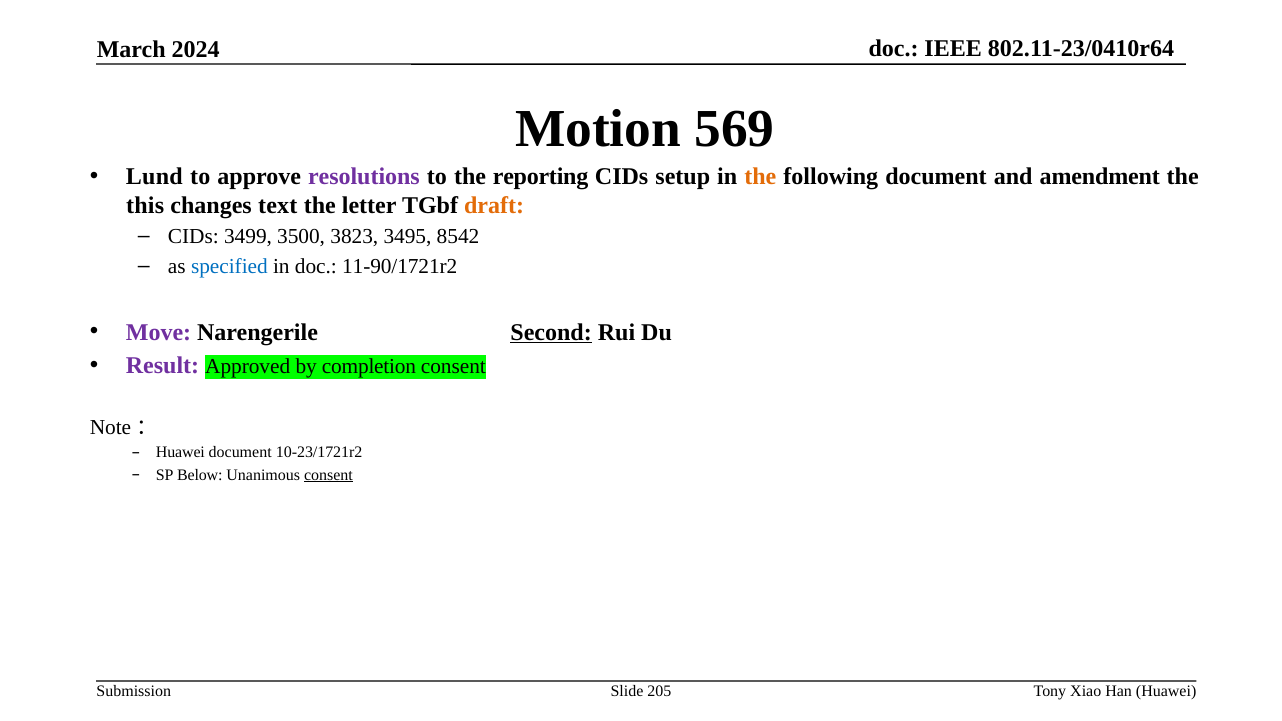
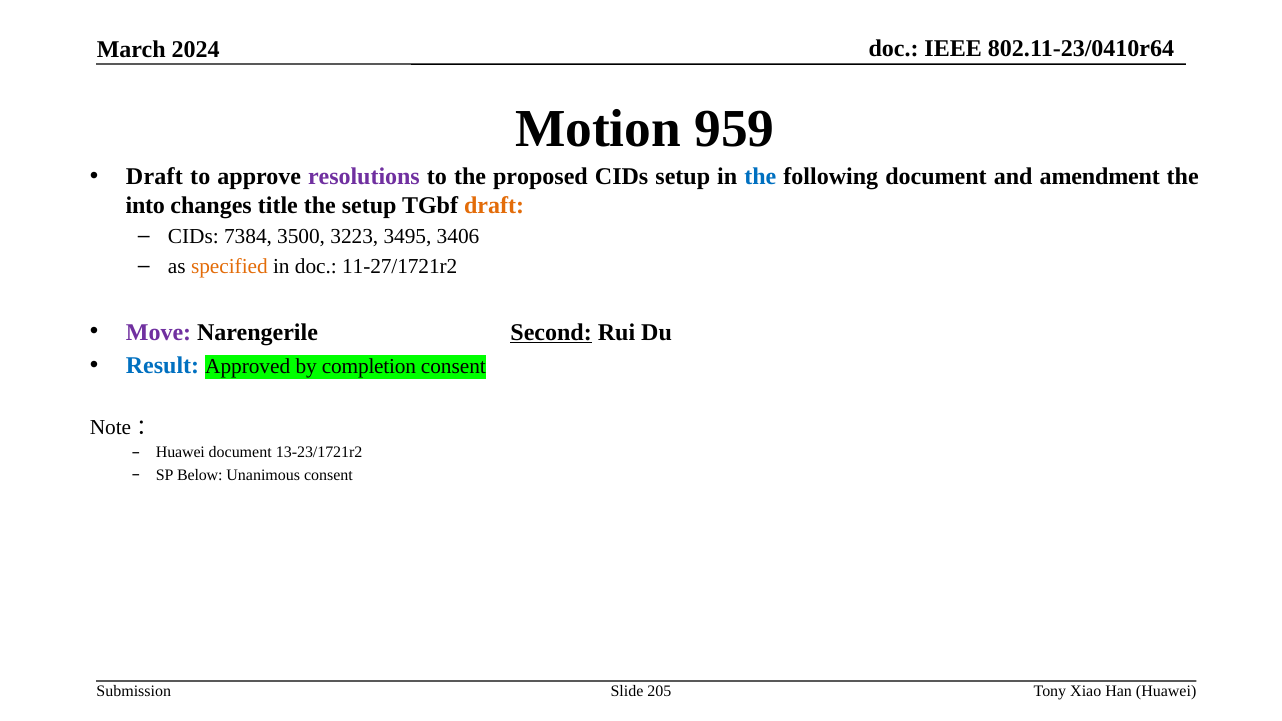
569: 569 -> 959
Lund at (154, 176): Lund -> Draft
reporting: reporting -> proposed
the at (760, 176) colour: orange -> blue
this: this -> into
text: text -> title
the letter: letter -> setup
3499: 3499 -> 7384
3823: 3823 -> 3223
8542: 8542 -> 3406
specified colour: blue -> orange
11-90/1721r2: 11-90/1721r2 -> 11-27/1721r2
Result colour: purple -> blue
10-23/1721r2: 10-23/1721r2 -> 13-23/1721r2
consent at (328, 475) underline: present -> none
